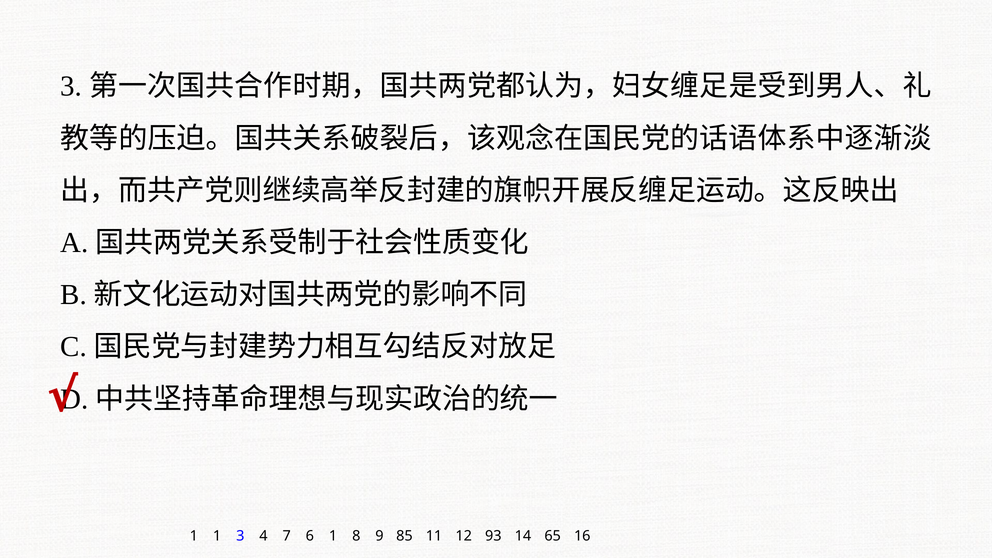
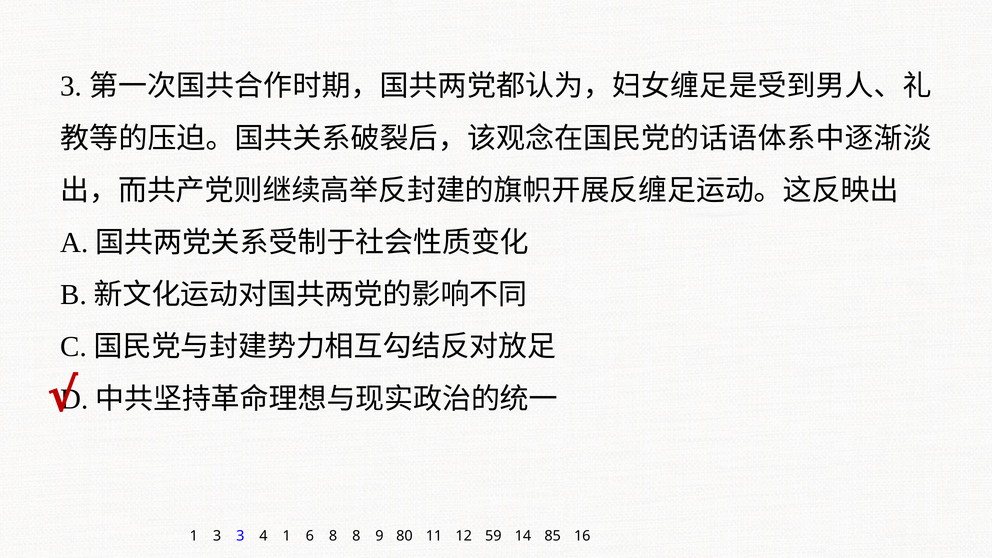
1 1: 1 -> 3
4 7: 7 -> 1
6 1: 1 -> 8
85: 85 -> 80
93: 93 -> 59
65: 65 -> 85
